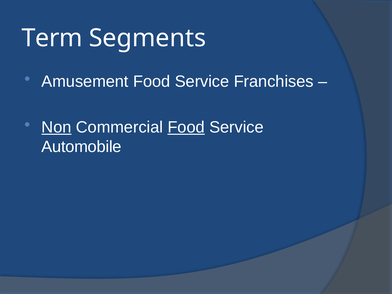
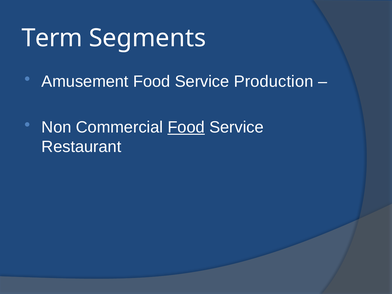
Franchises: Franchises -> Production
Non underline: present -> none
Automobile: Automobile -> Restaurant
